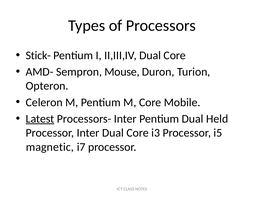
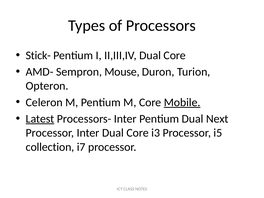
Mobile underline: none -> present
Held: Held -> Next
magnetic: magnetic -> collection
